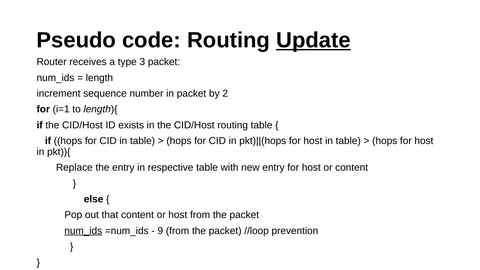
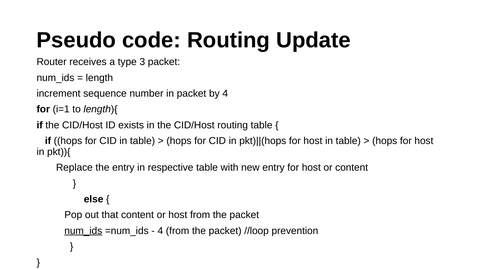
Update underline: present -> none
by 2: 2 -> 4
9 at (160, 231): 9 -> 4
